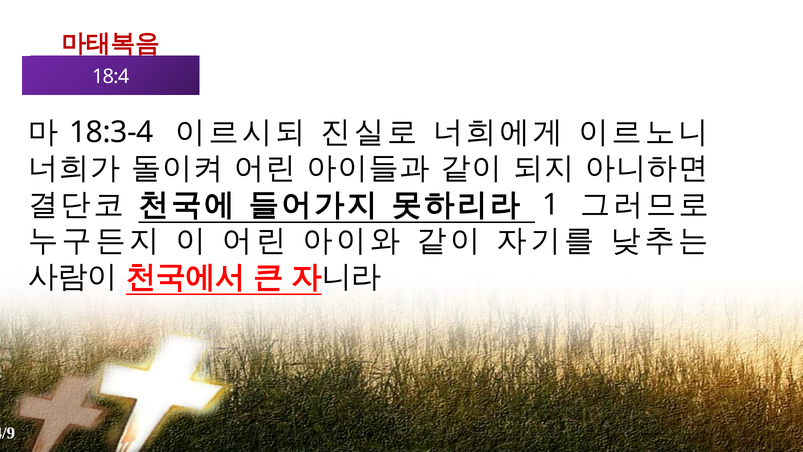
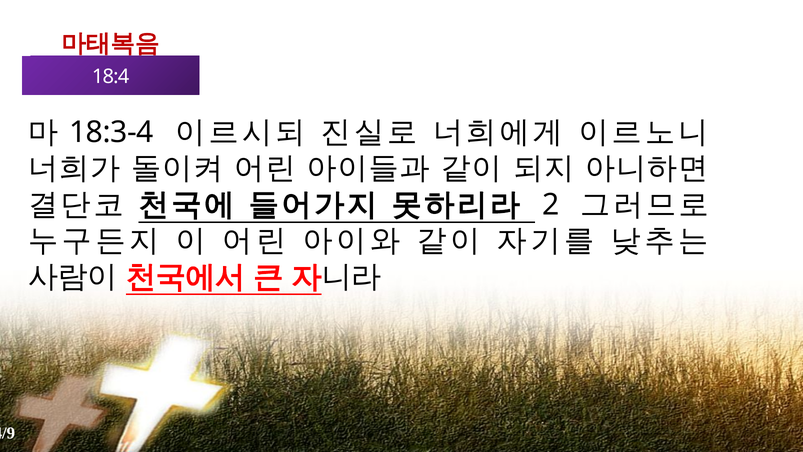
1: 1 -> 2
